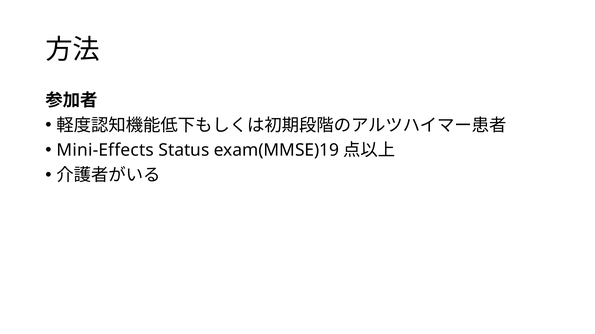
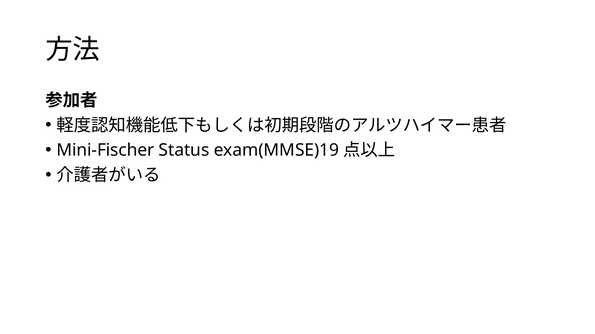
Mini-Effects: Mini-Effects -> Mini-Fischer
